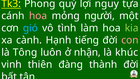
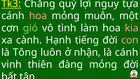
Phong: Phong -> Chẳng
người: người -> muôn
gió colour: light blue -> light green
kia colour: light green -> pink
là khúc: khúc -> cánh
đàng thành: thành -> mỏng
